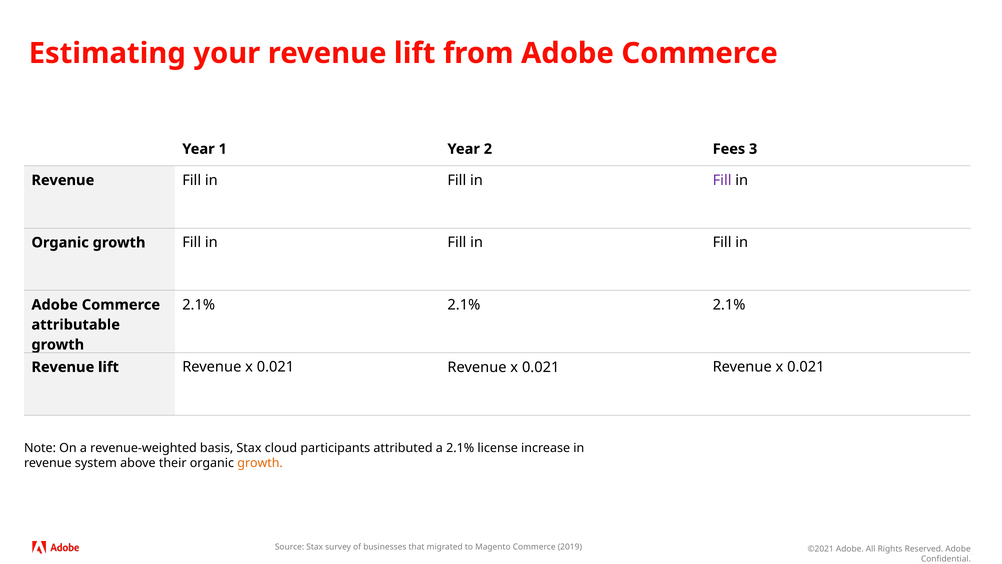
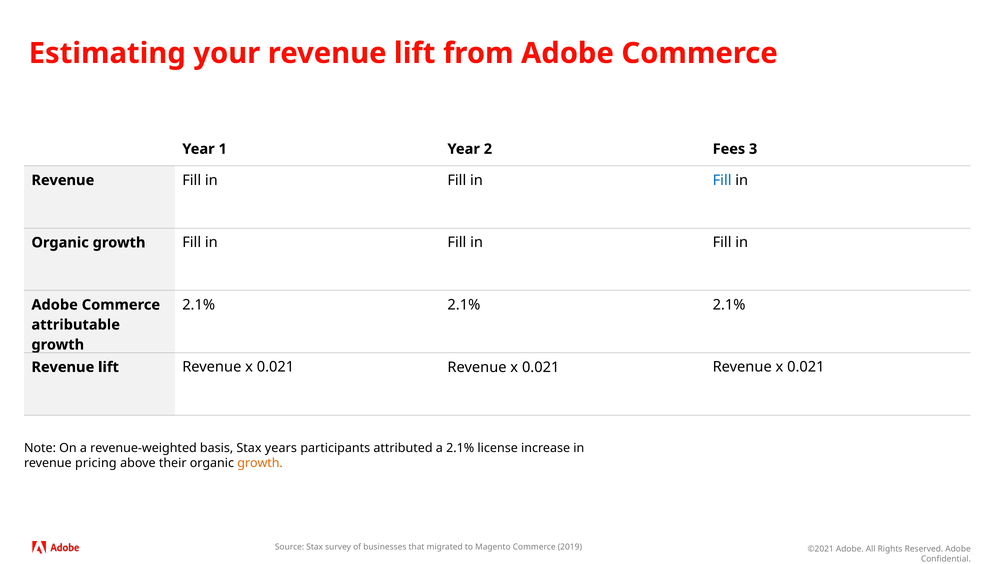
Fill at (722, 180) colour: purple -> blue
cloud: cloud -> years
system: system -> pricing
